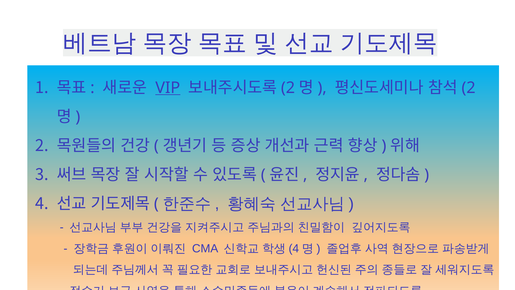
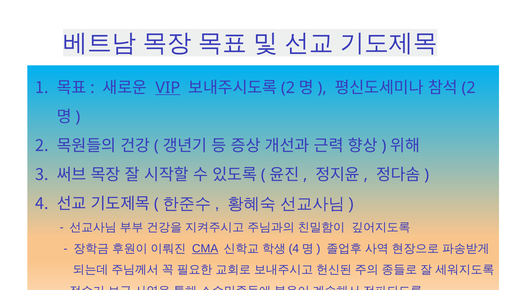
CMA underline: none -> present
